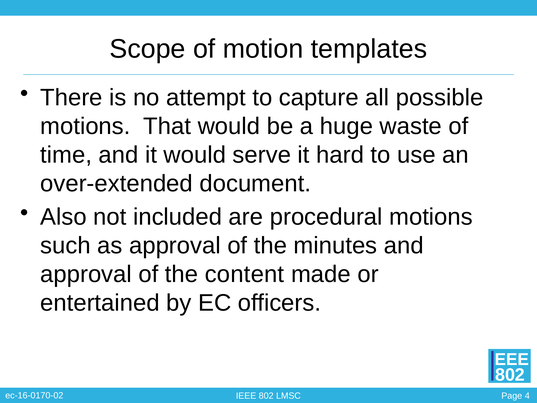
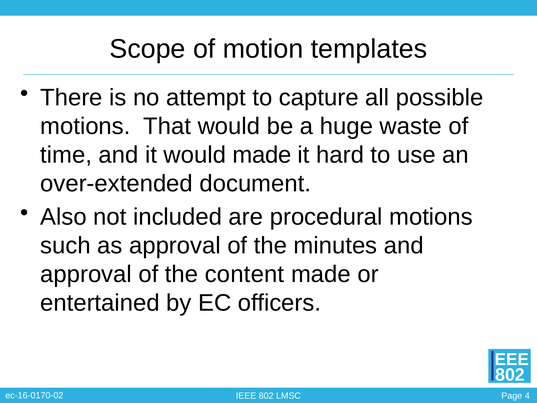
would serve: serve -> made
